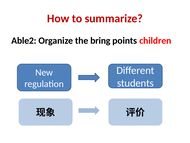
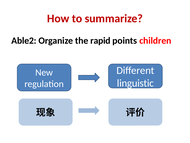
bring: bring -> rapid
students: students -> linguistic
